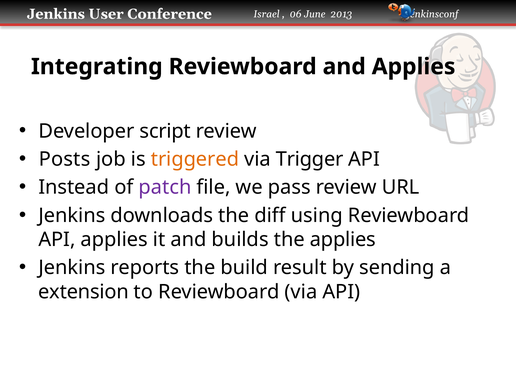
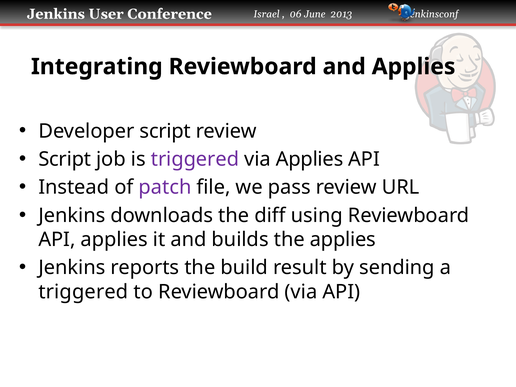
Posts at (65, 159): Posts -> Script
triggered at (195, 159) colour: orange -> purple
via Trigger: Trigger -> Applies
extension at (84, 292): extension -> triggered
